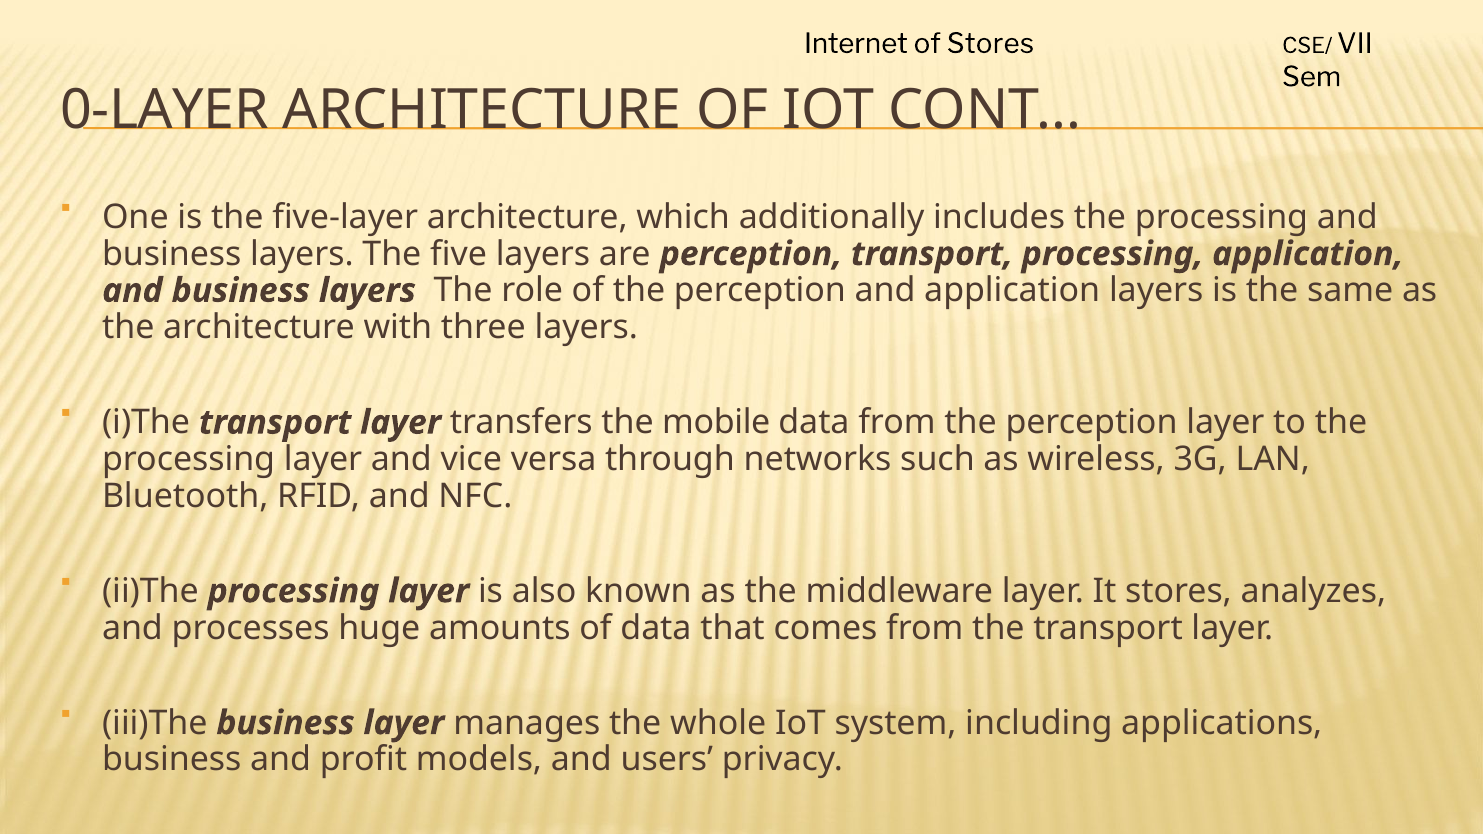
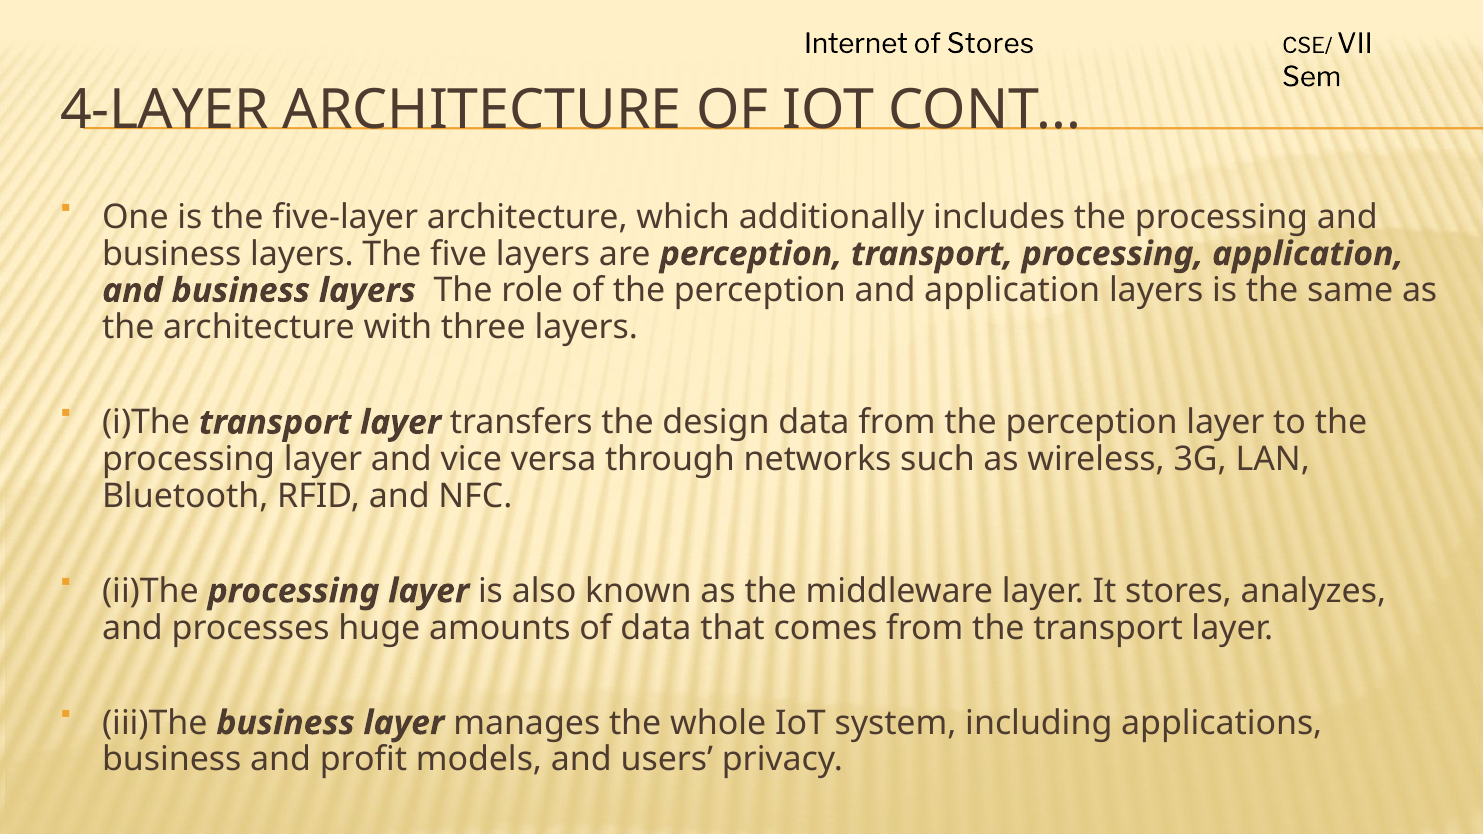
0-LAYER: 0-LAYER -> 4-LAYER
mobile: mobile -> design
